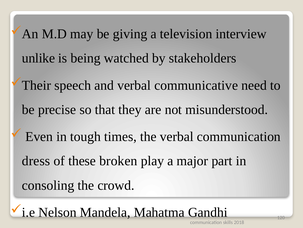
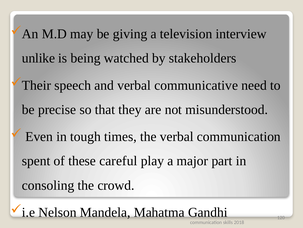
dress: dress -> spent
broken: broken -> careful
